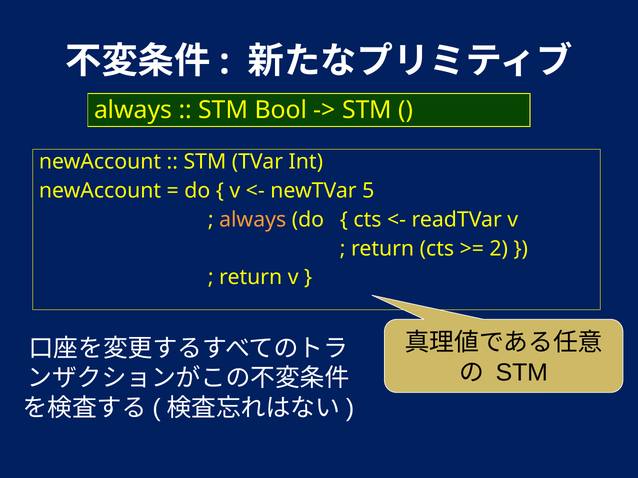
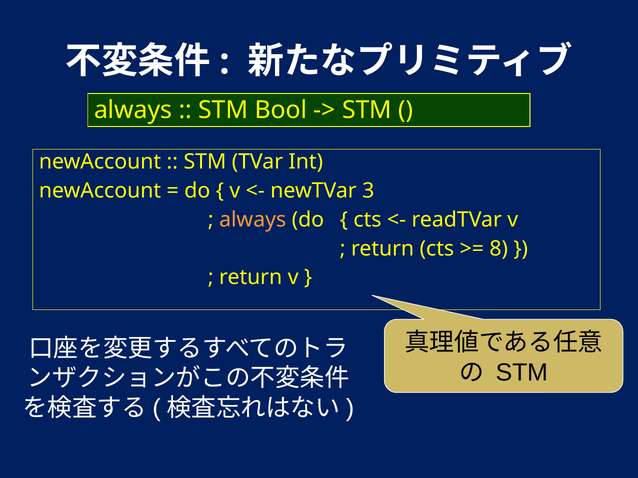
5: 5 -> 3
2: 2 -> 8
